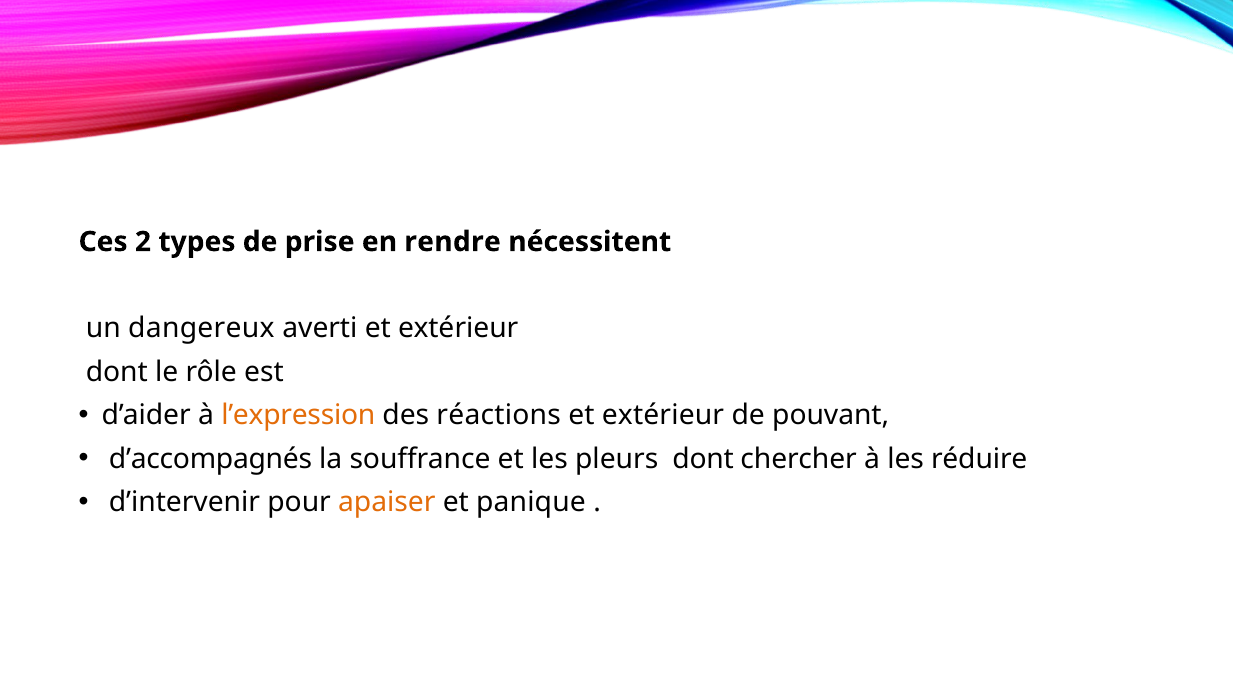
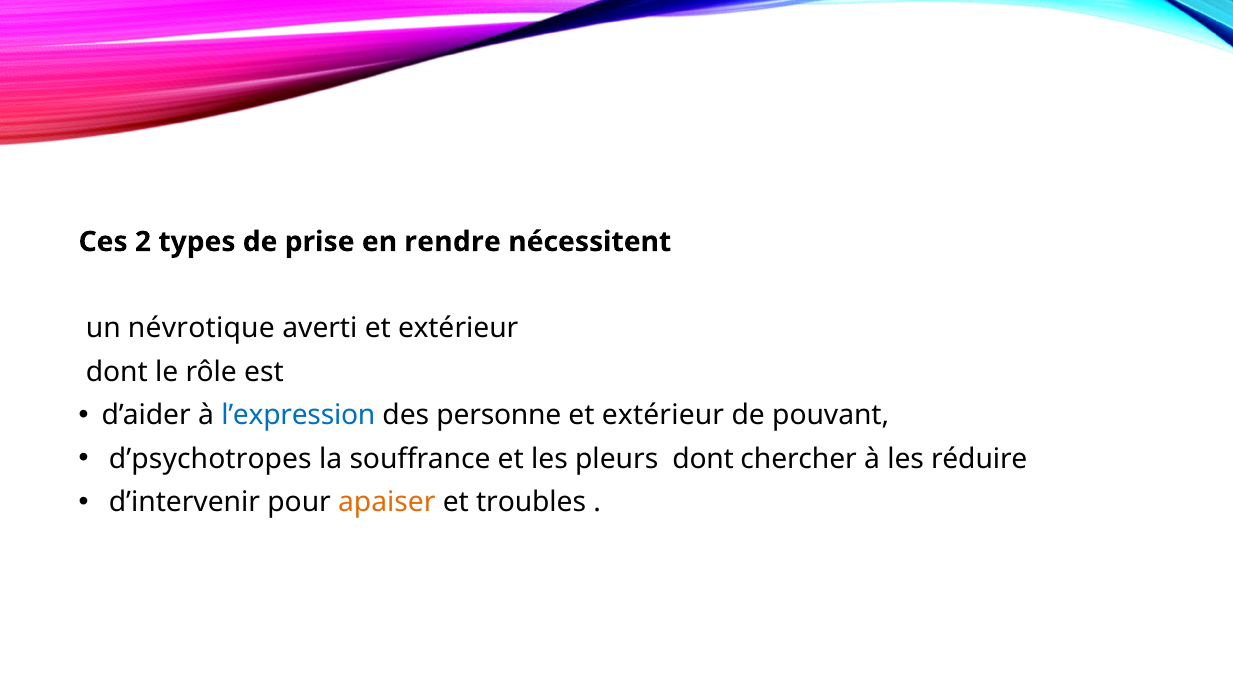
dangereux: dangereux -> névrotique
l’expression colour: orange -> blue
réactions: réactions -> personne
d’accompagnés: d’accompagnés -> d’psychotropes
panique: panique -> troubles
